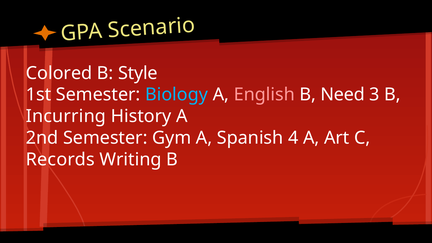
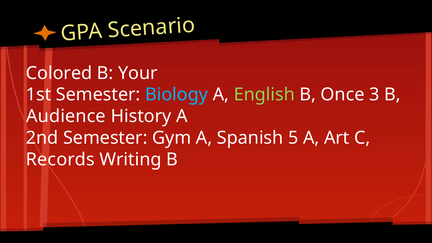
Style: Style -> Your
English colour: pink -> light green
Need: Need -> Once
Incurring: Incurring -> Audience
4: 4 -> 5
